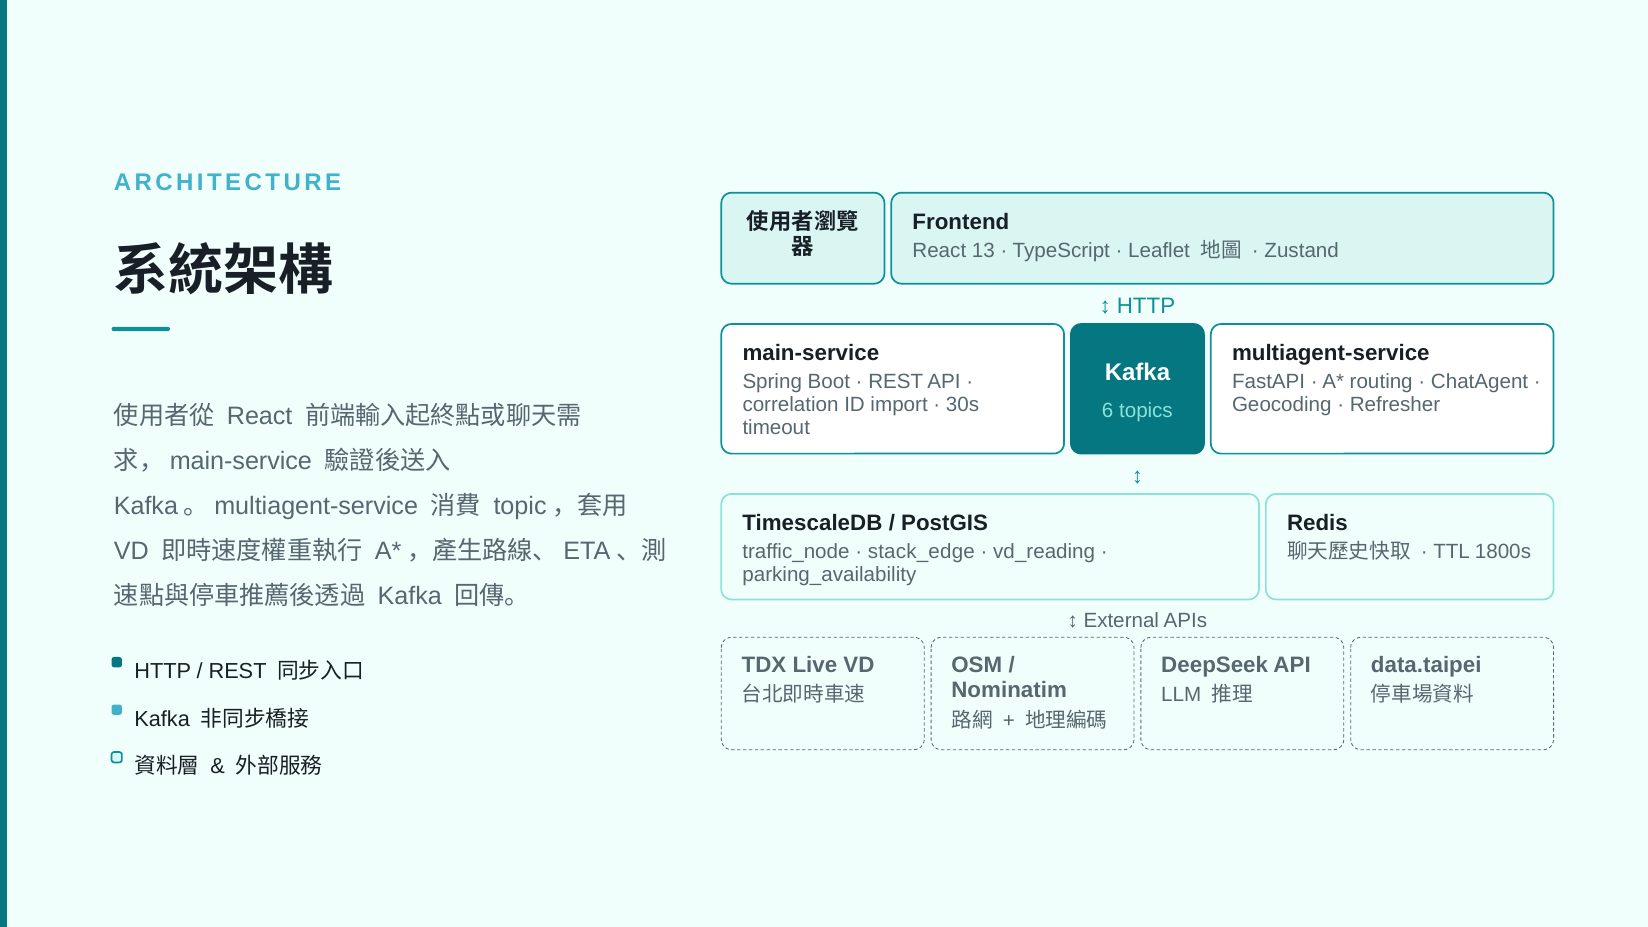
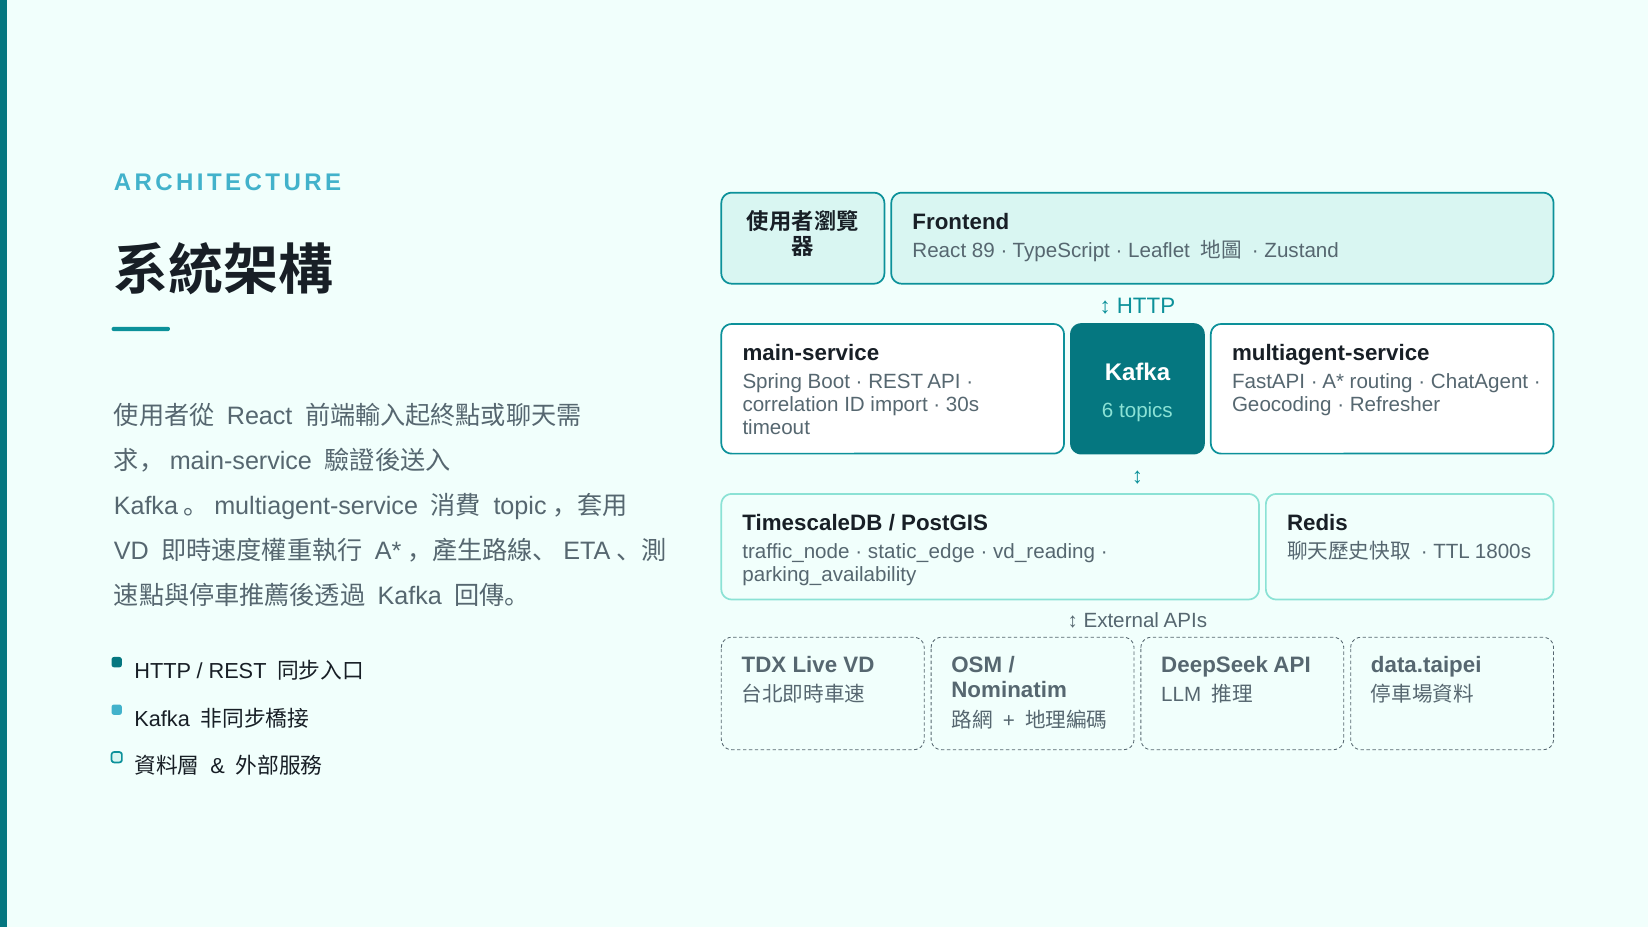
13: 13 -> 89
stack_edge: stack_edge -> static_edge
